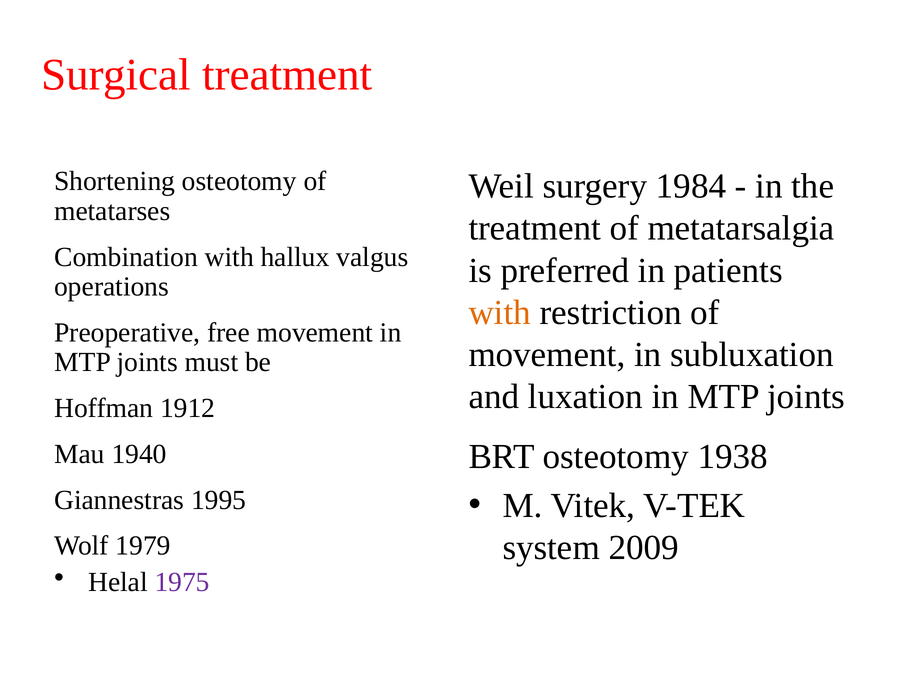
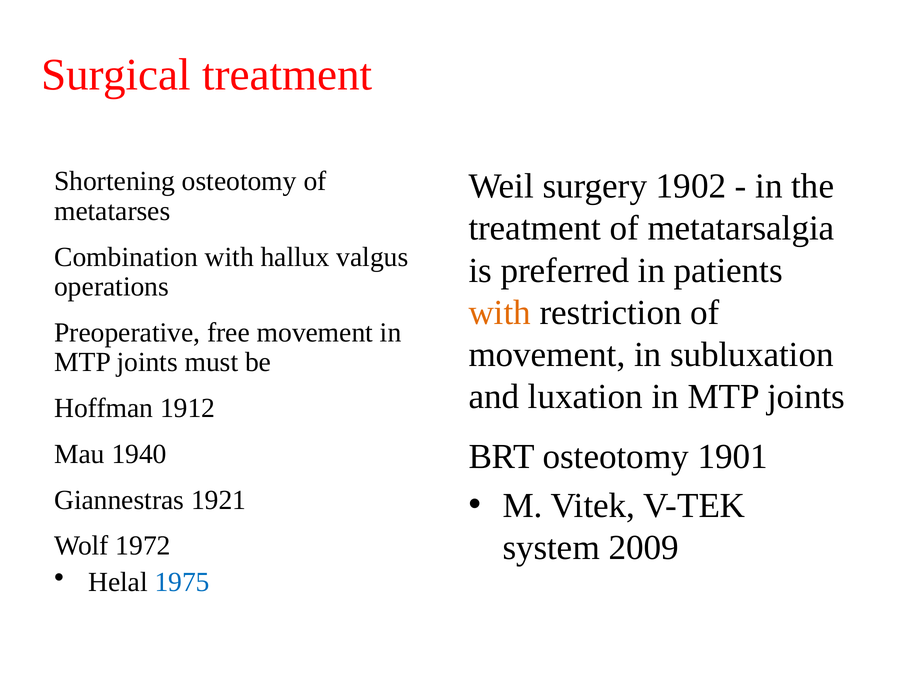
1984: 1984 -> 1902
1938: 1938 -> 1901
1995: 1995 -> 1921
1979: 1979 -> 1972
1975 colour: purple -> blue
